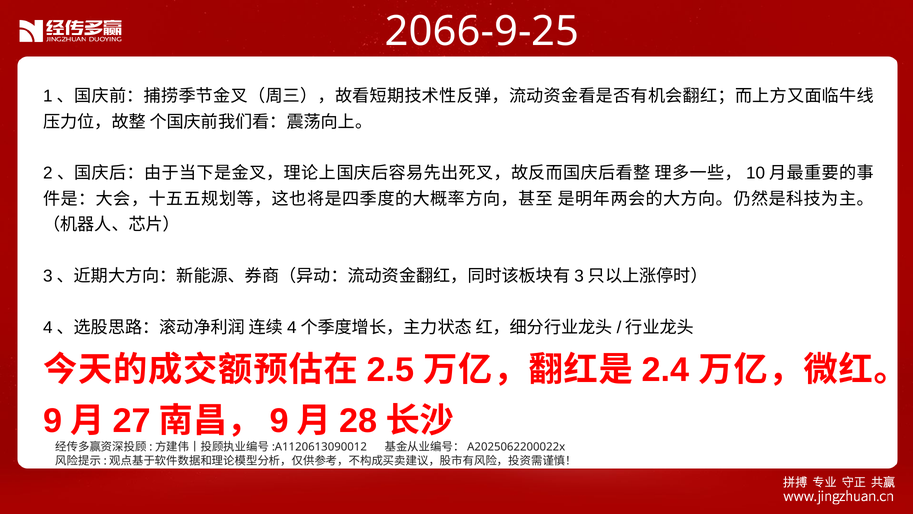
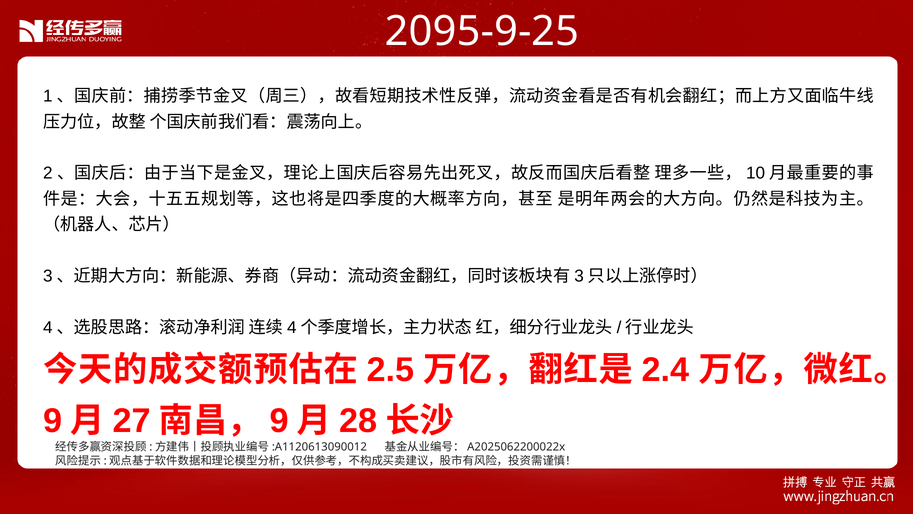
2066-9-25: 2066-9-25 -> 2095-9-25
